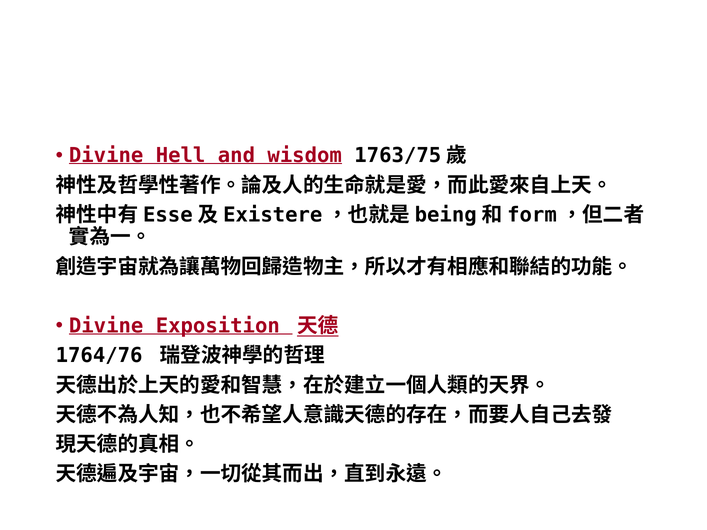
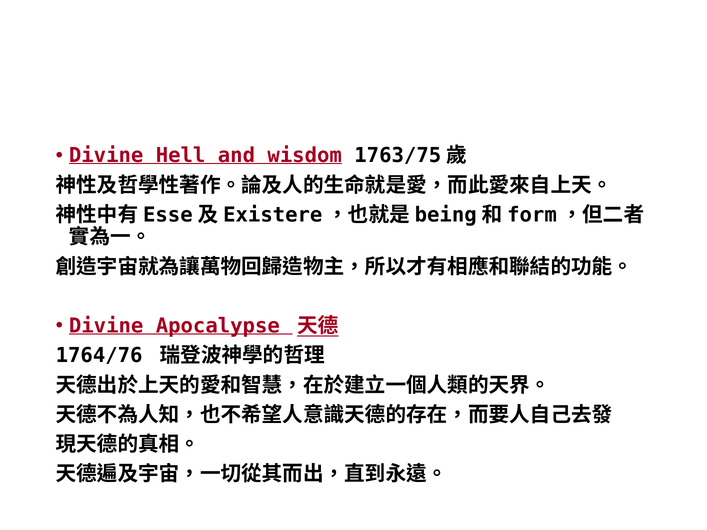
Exposition: Exposition -> Apocalypse
